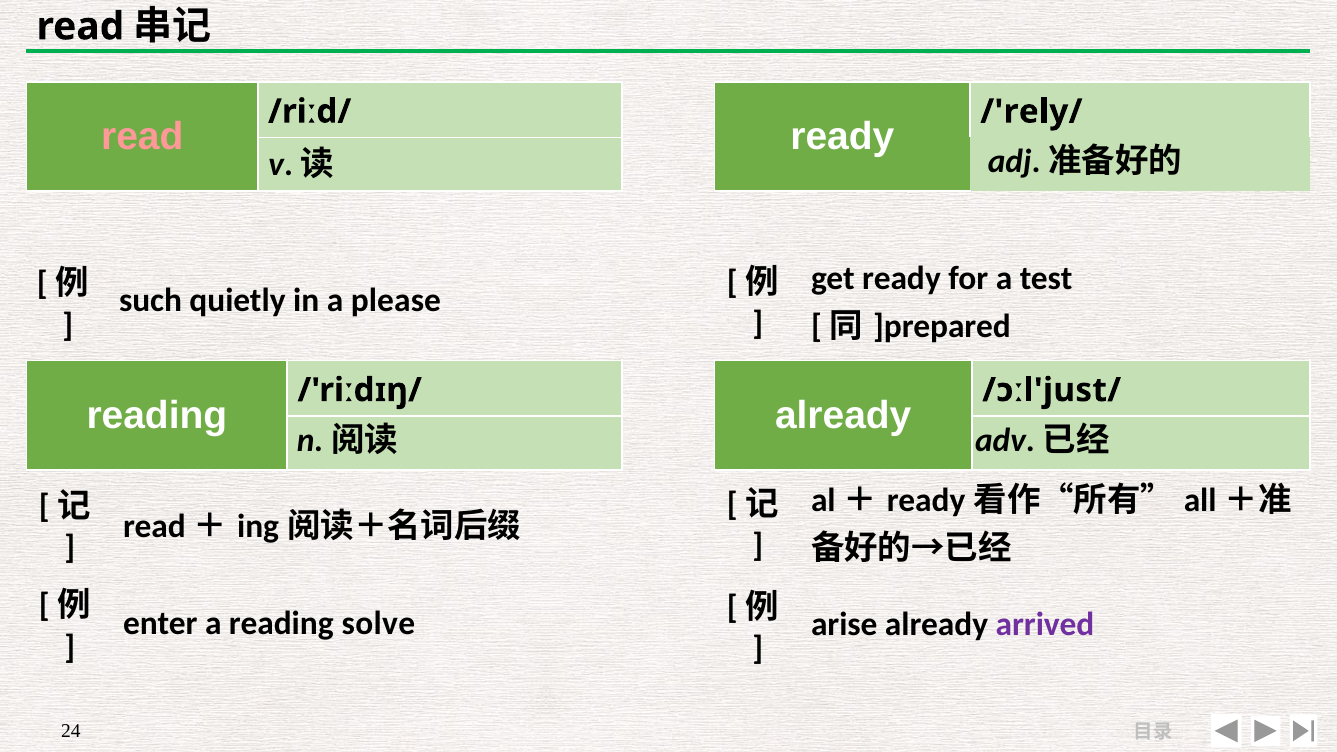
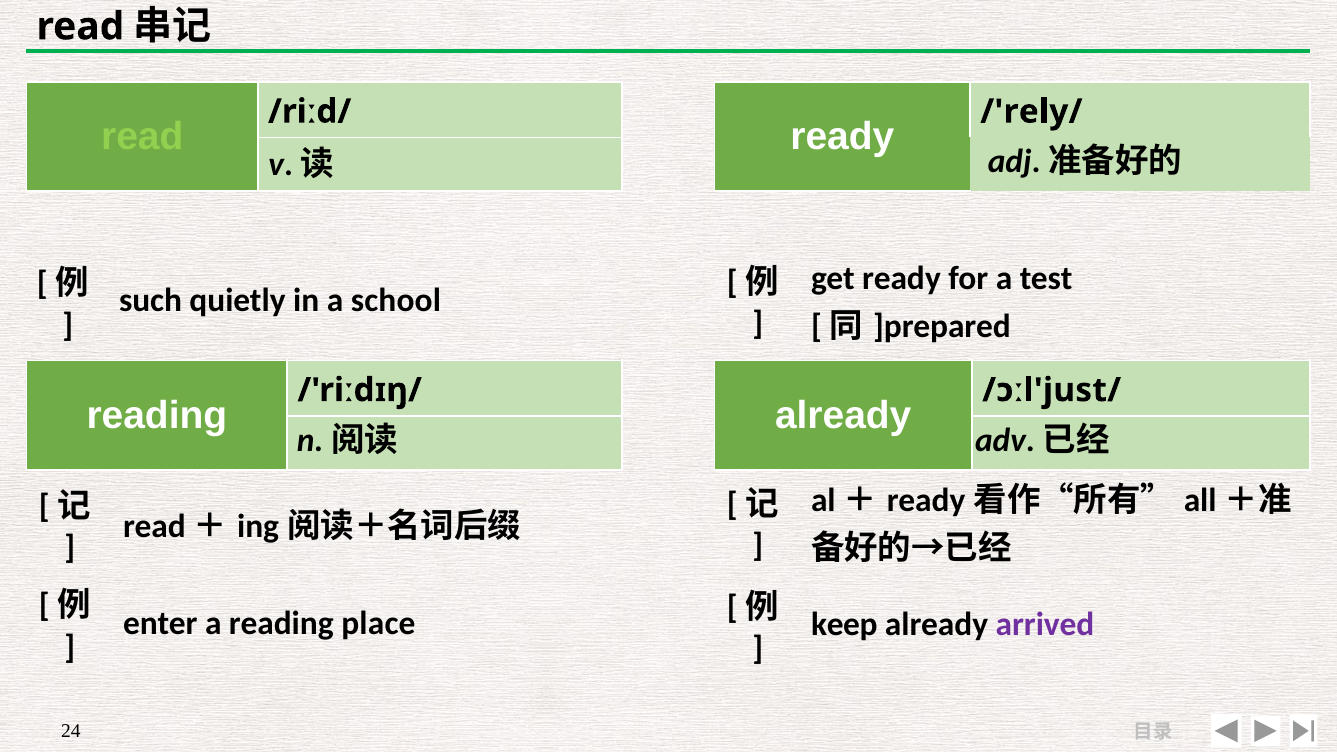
read at (142, 137) colour: pink -> light green
please: please -> school
solve: solve -> place
arise: arise -> keep
